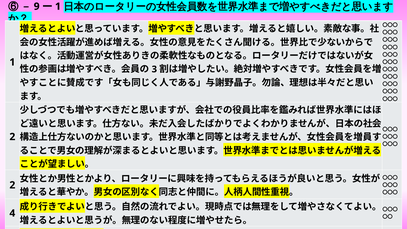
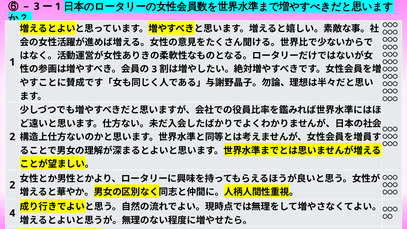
9 at (37, 6): 9 -> 3
